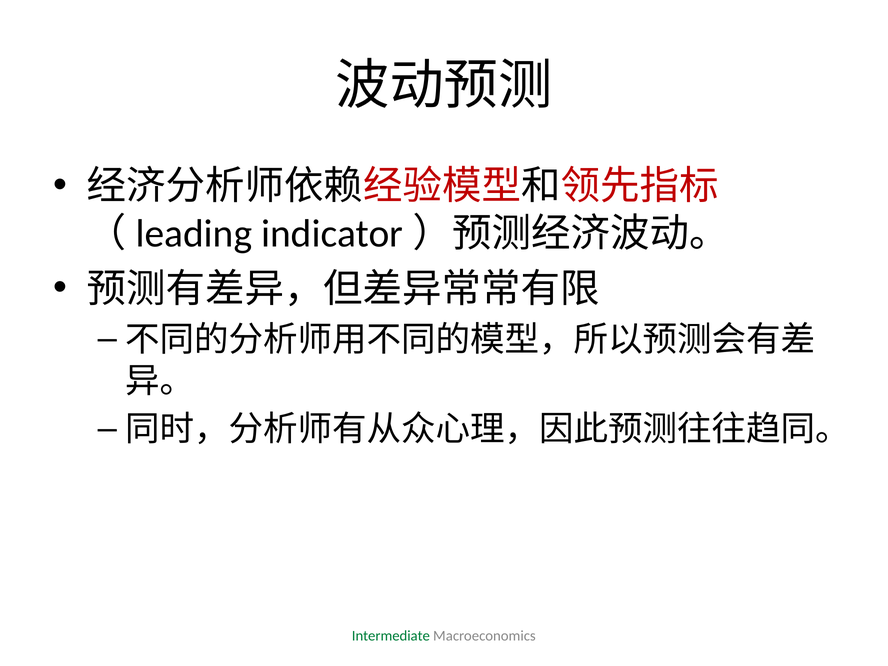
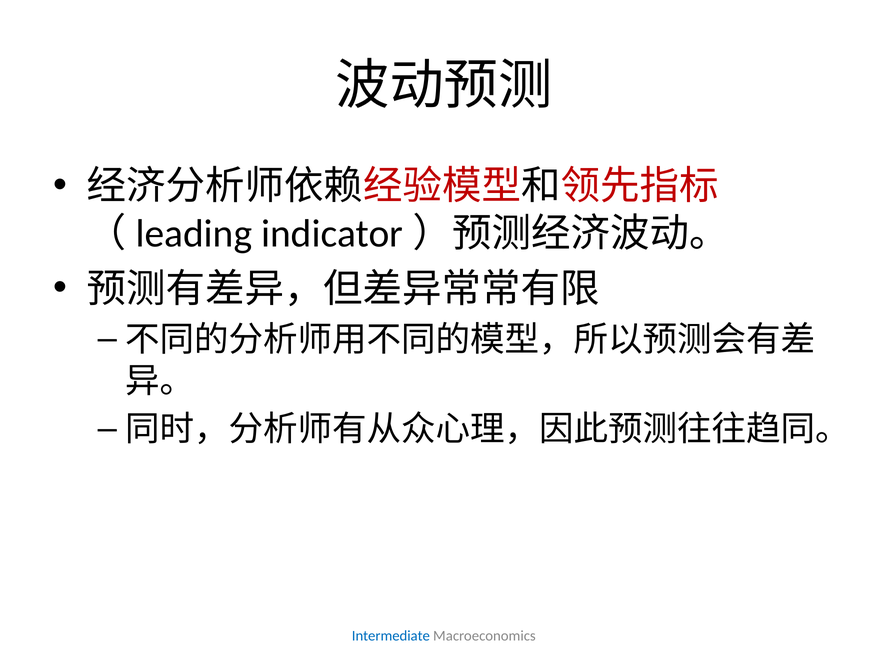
Intermediate colour: green -> blue
